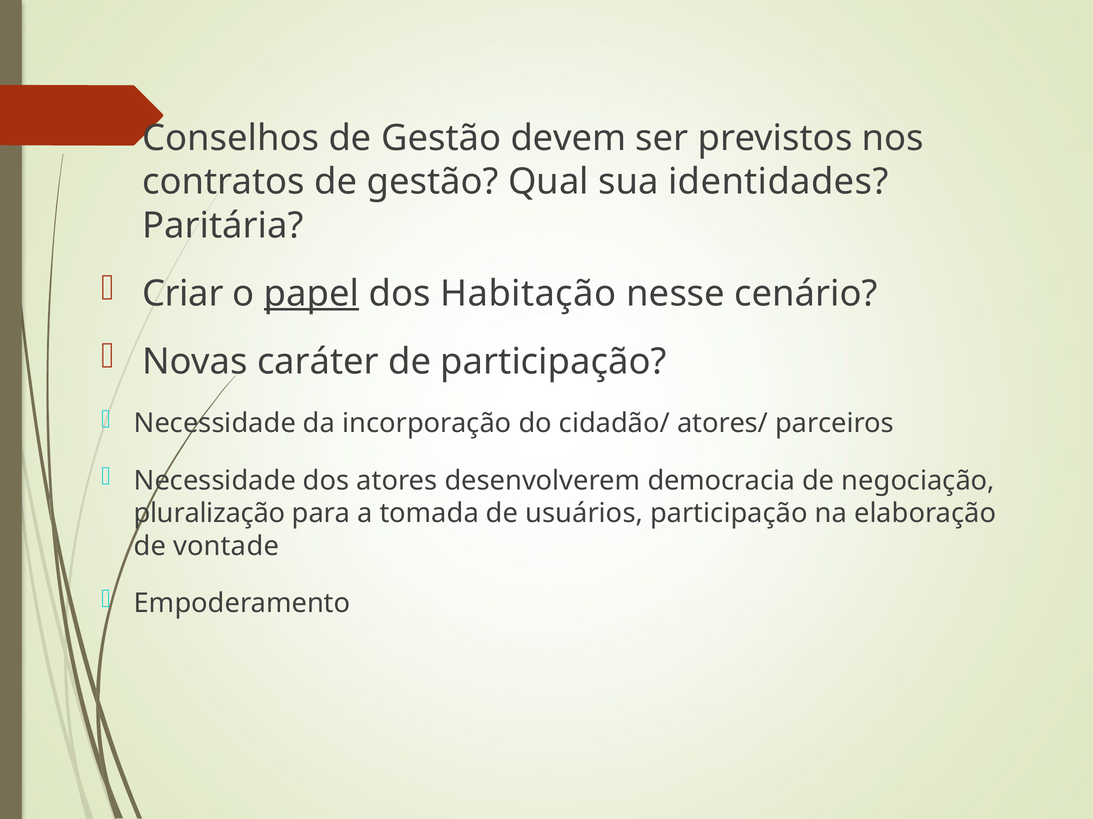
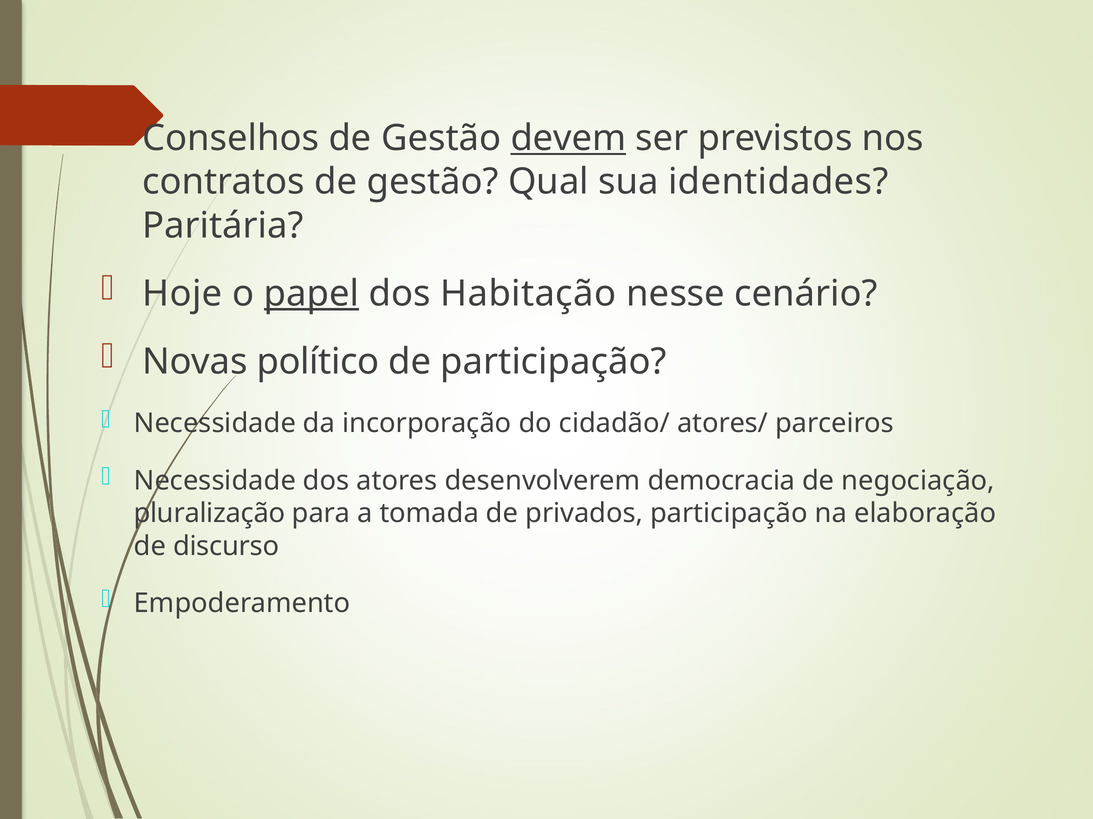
devem underline: none -> present
Criar: Criar -> Hoje
caráter: caráter -> político
usuários: usuários -> privados
vontade: vontade -> discurso
